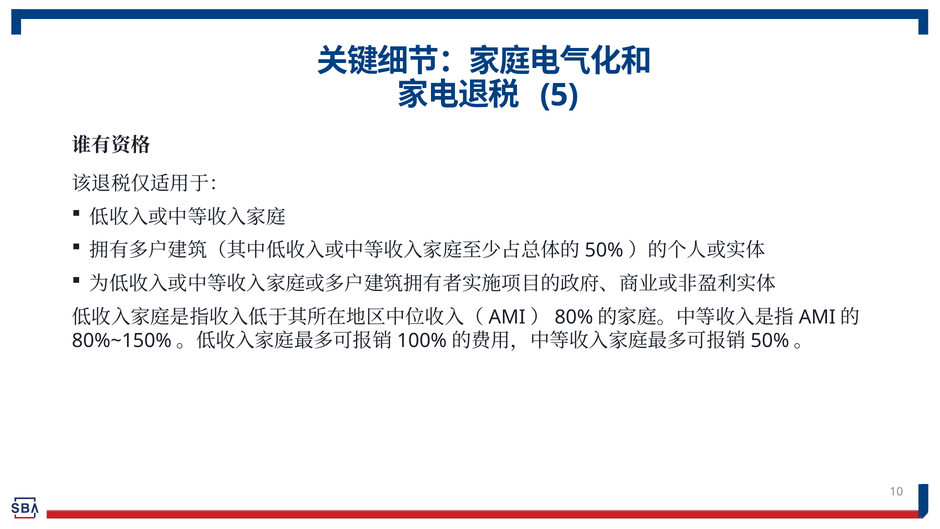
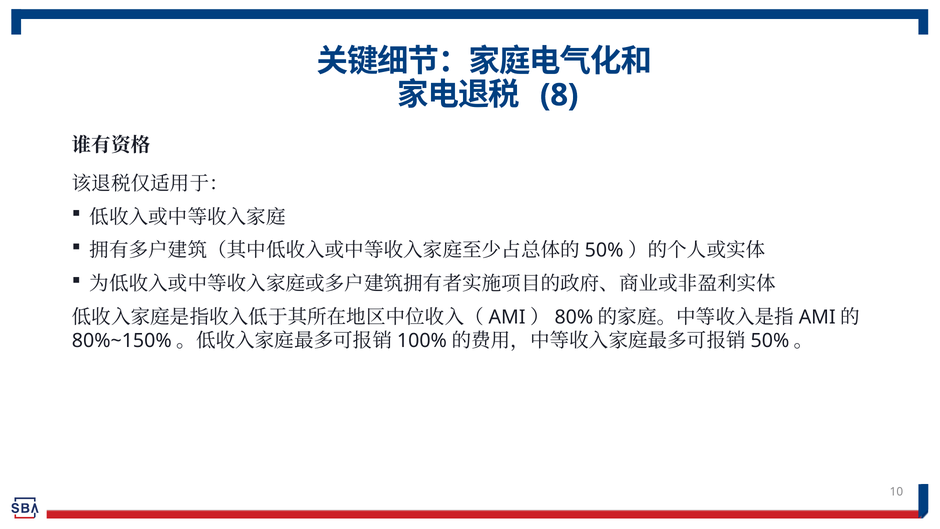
5: 5 -> 8
